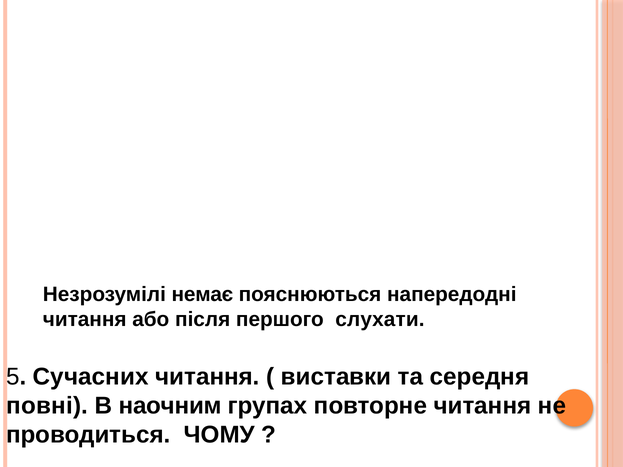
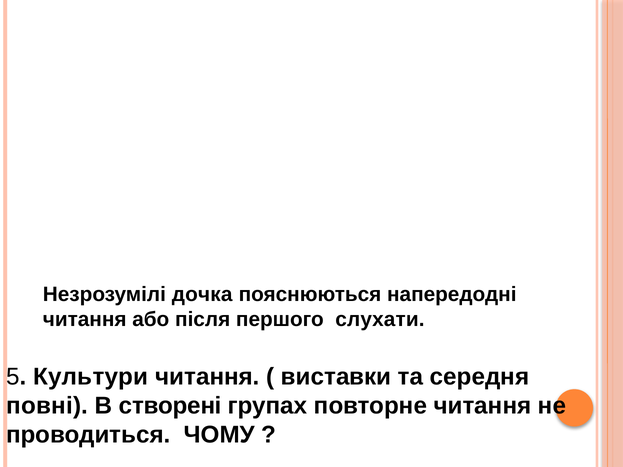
немає: немає -> дочка
Сучасних: Сучасних -> Культури
наочним: наочним -> створені
